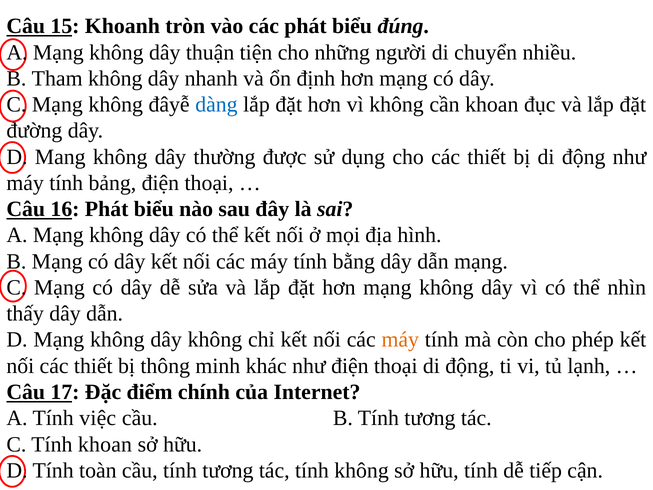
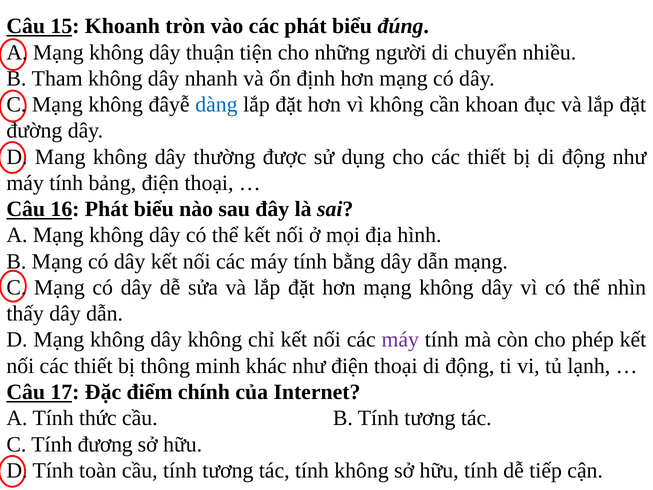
máy at (400, 340) colour: orange -> purple
việc: việc -> thức
Tính khoan: khoan -> đương
